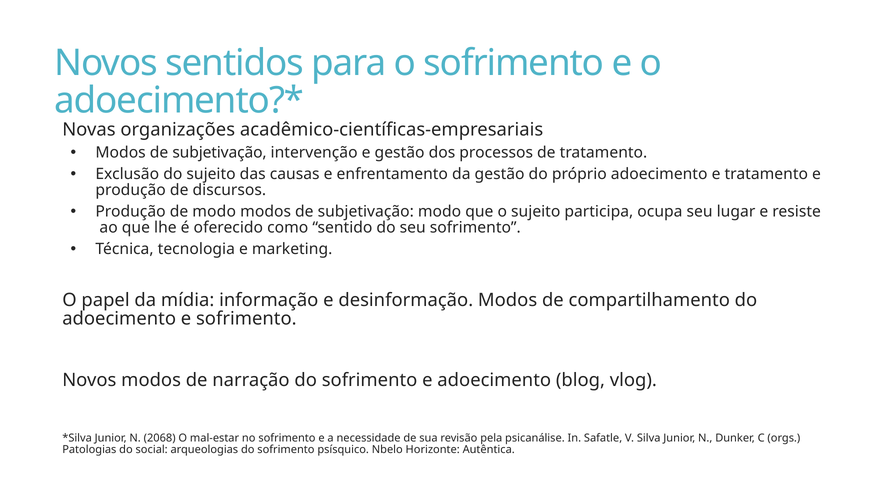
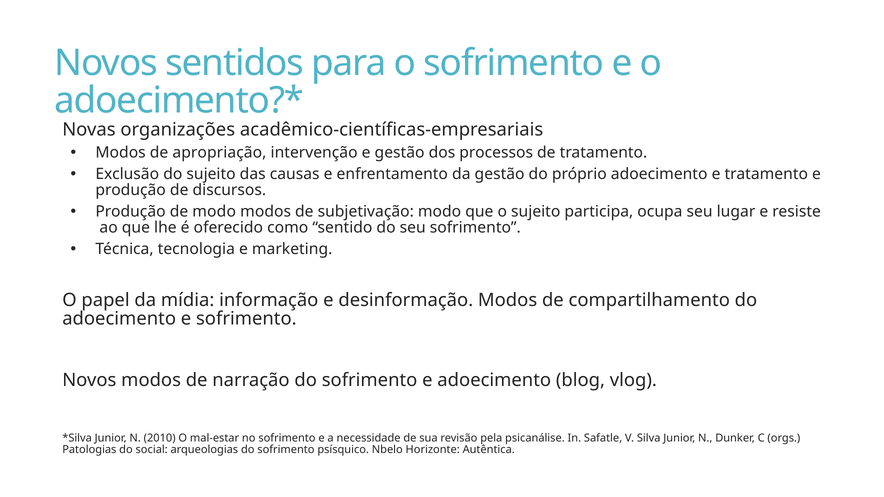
subjetivação at (220, 153): subjetivação -> apropriação
2068: 2068 -> 2010
